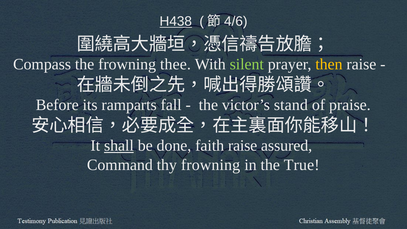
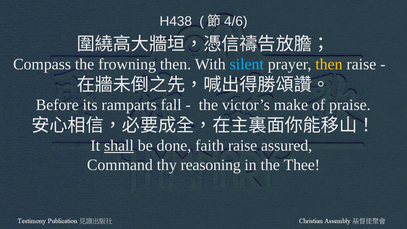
H438 underline: present -> none
frowning thee: thee -> then
silent colour: light green -> light blue
stand: stand -> make
thy frowning: frowning -> reasoning
True: True -> Thee
